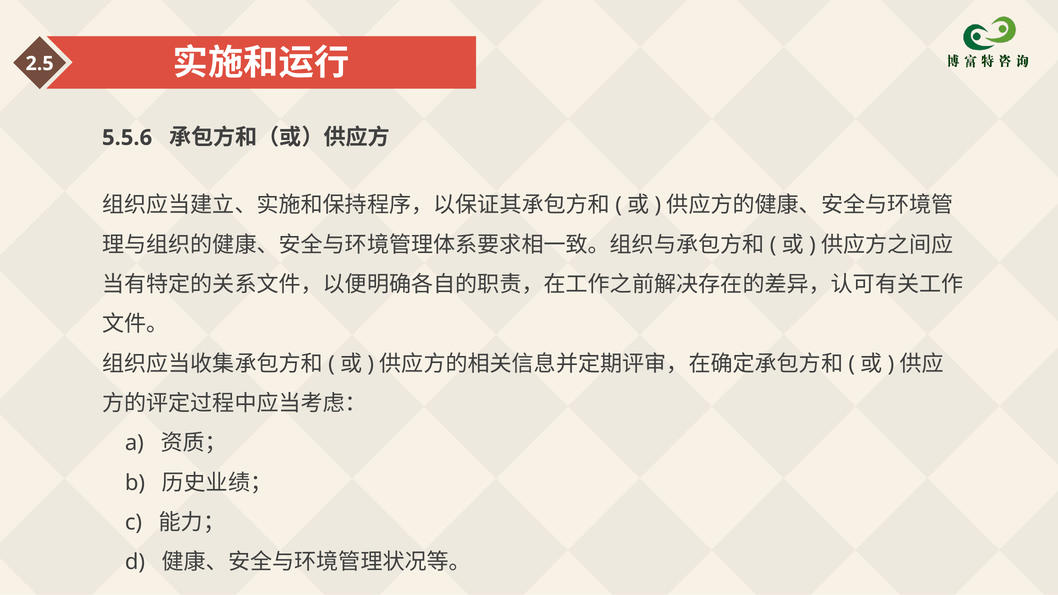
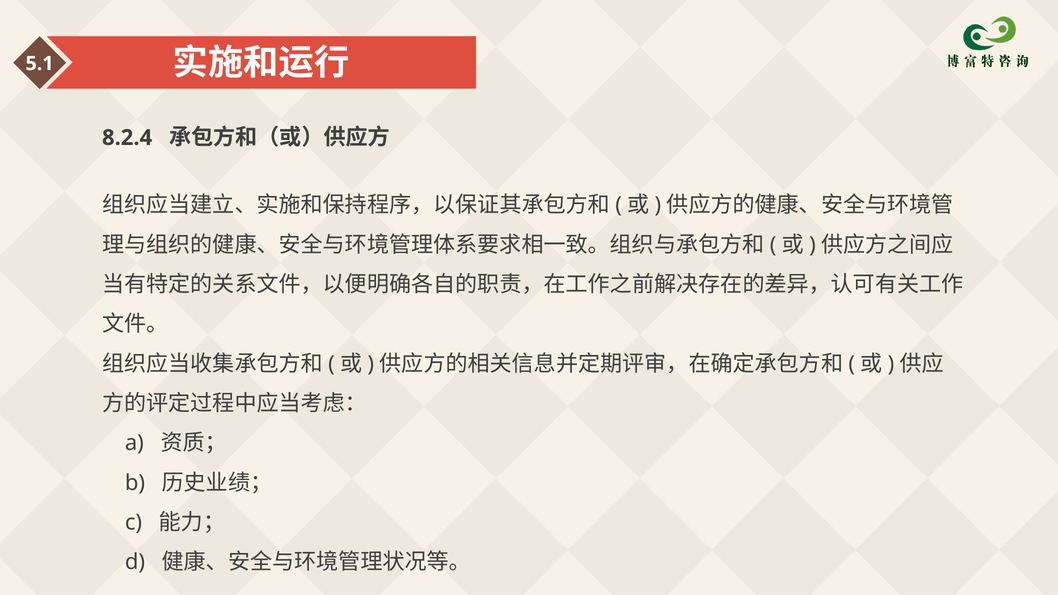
2.5: 2.5 -> 5.1
5.5.6: 5.5.6 -> 8.2.4
